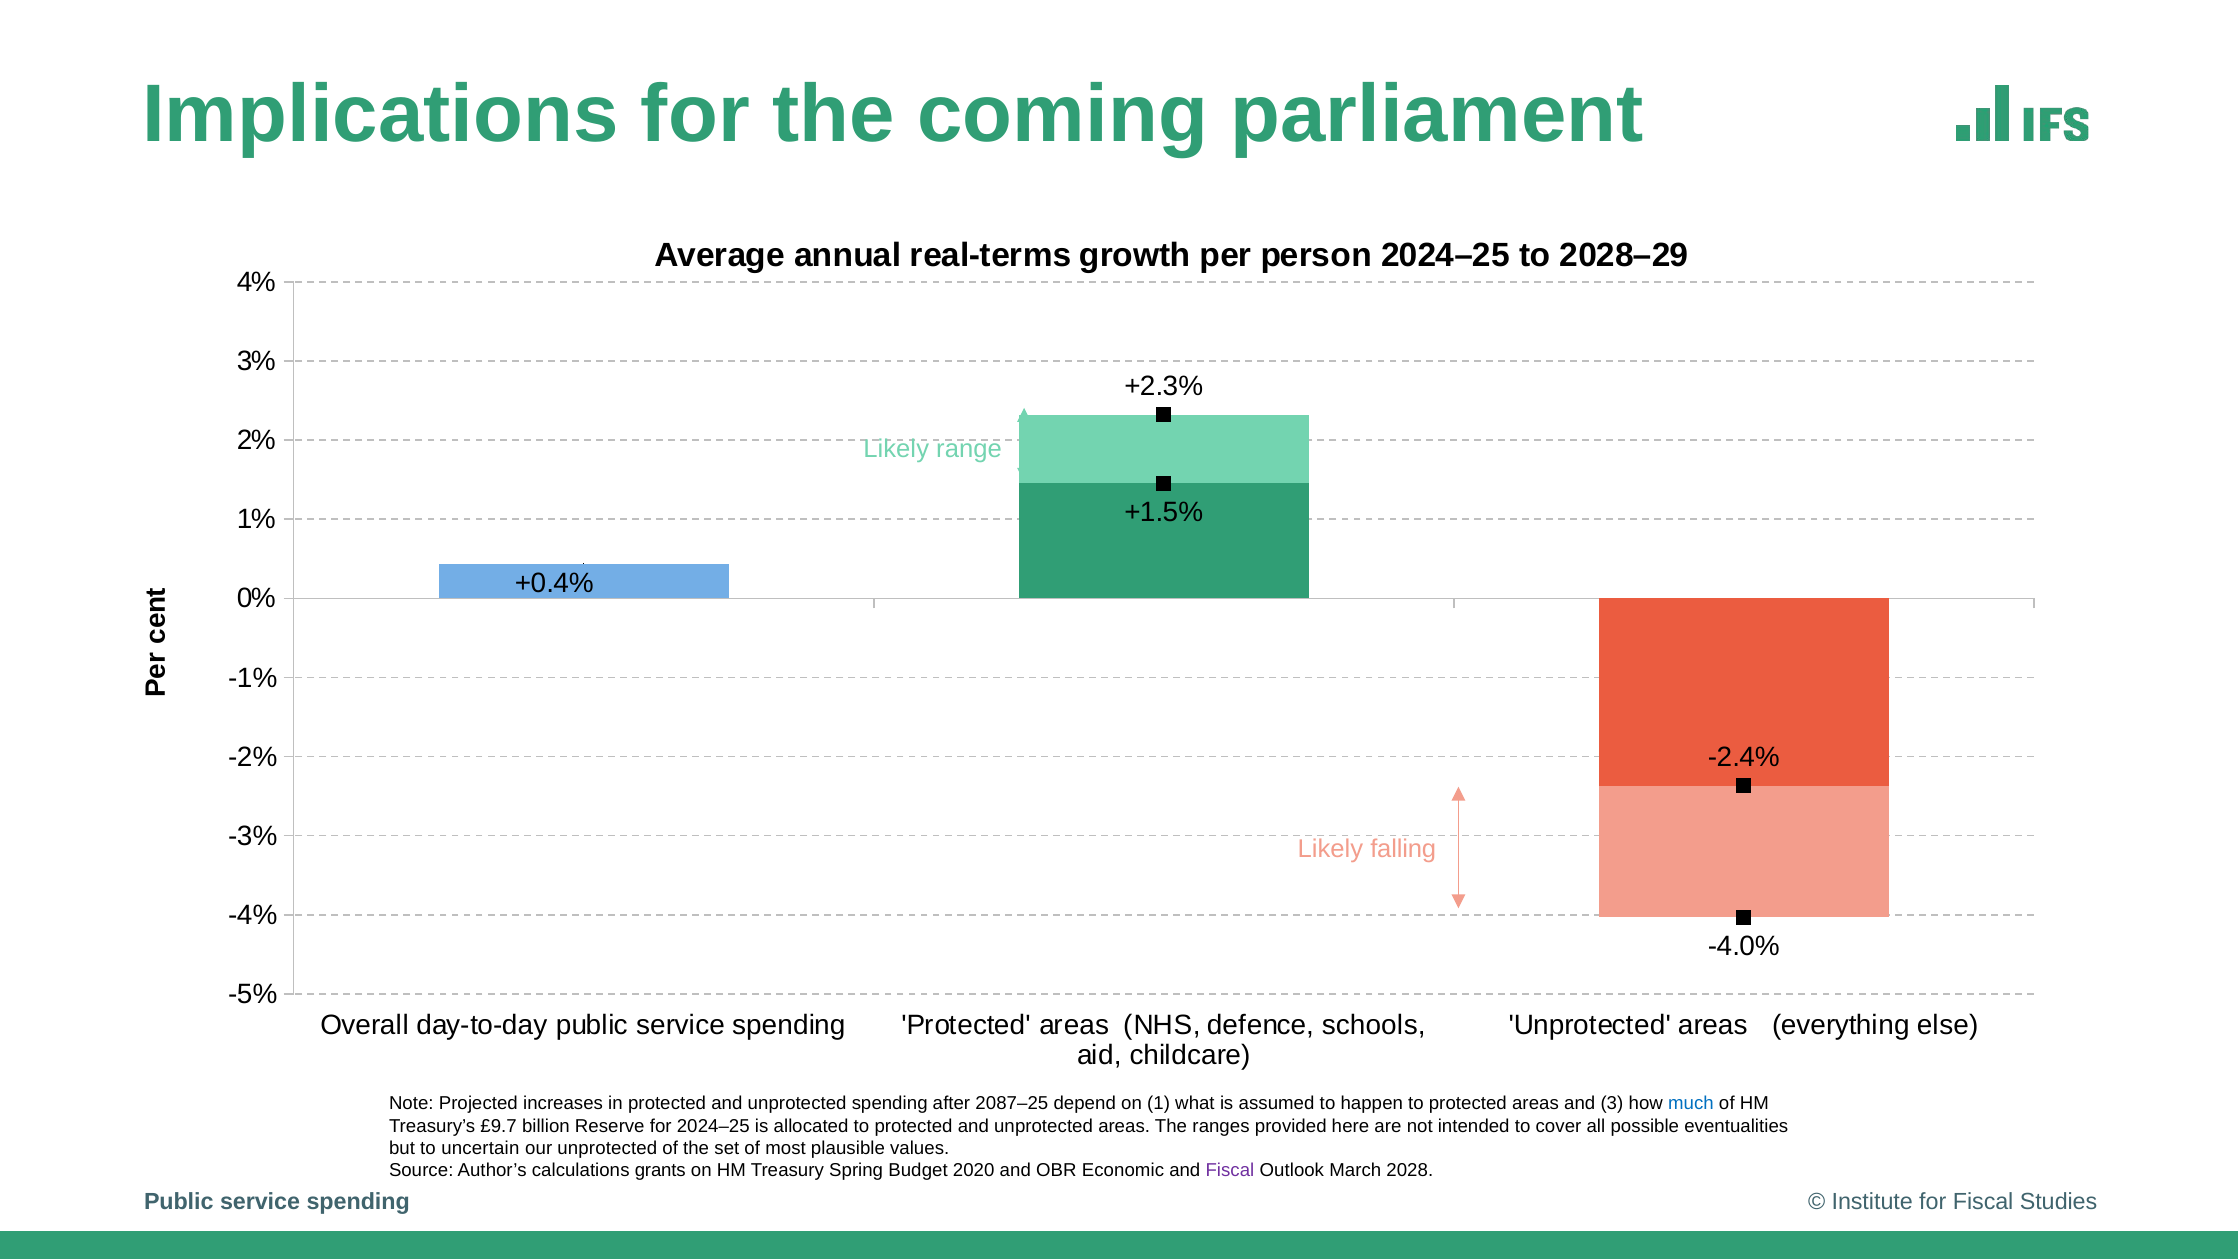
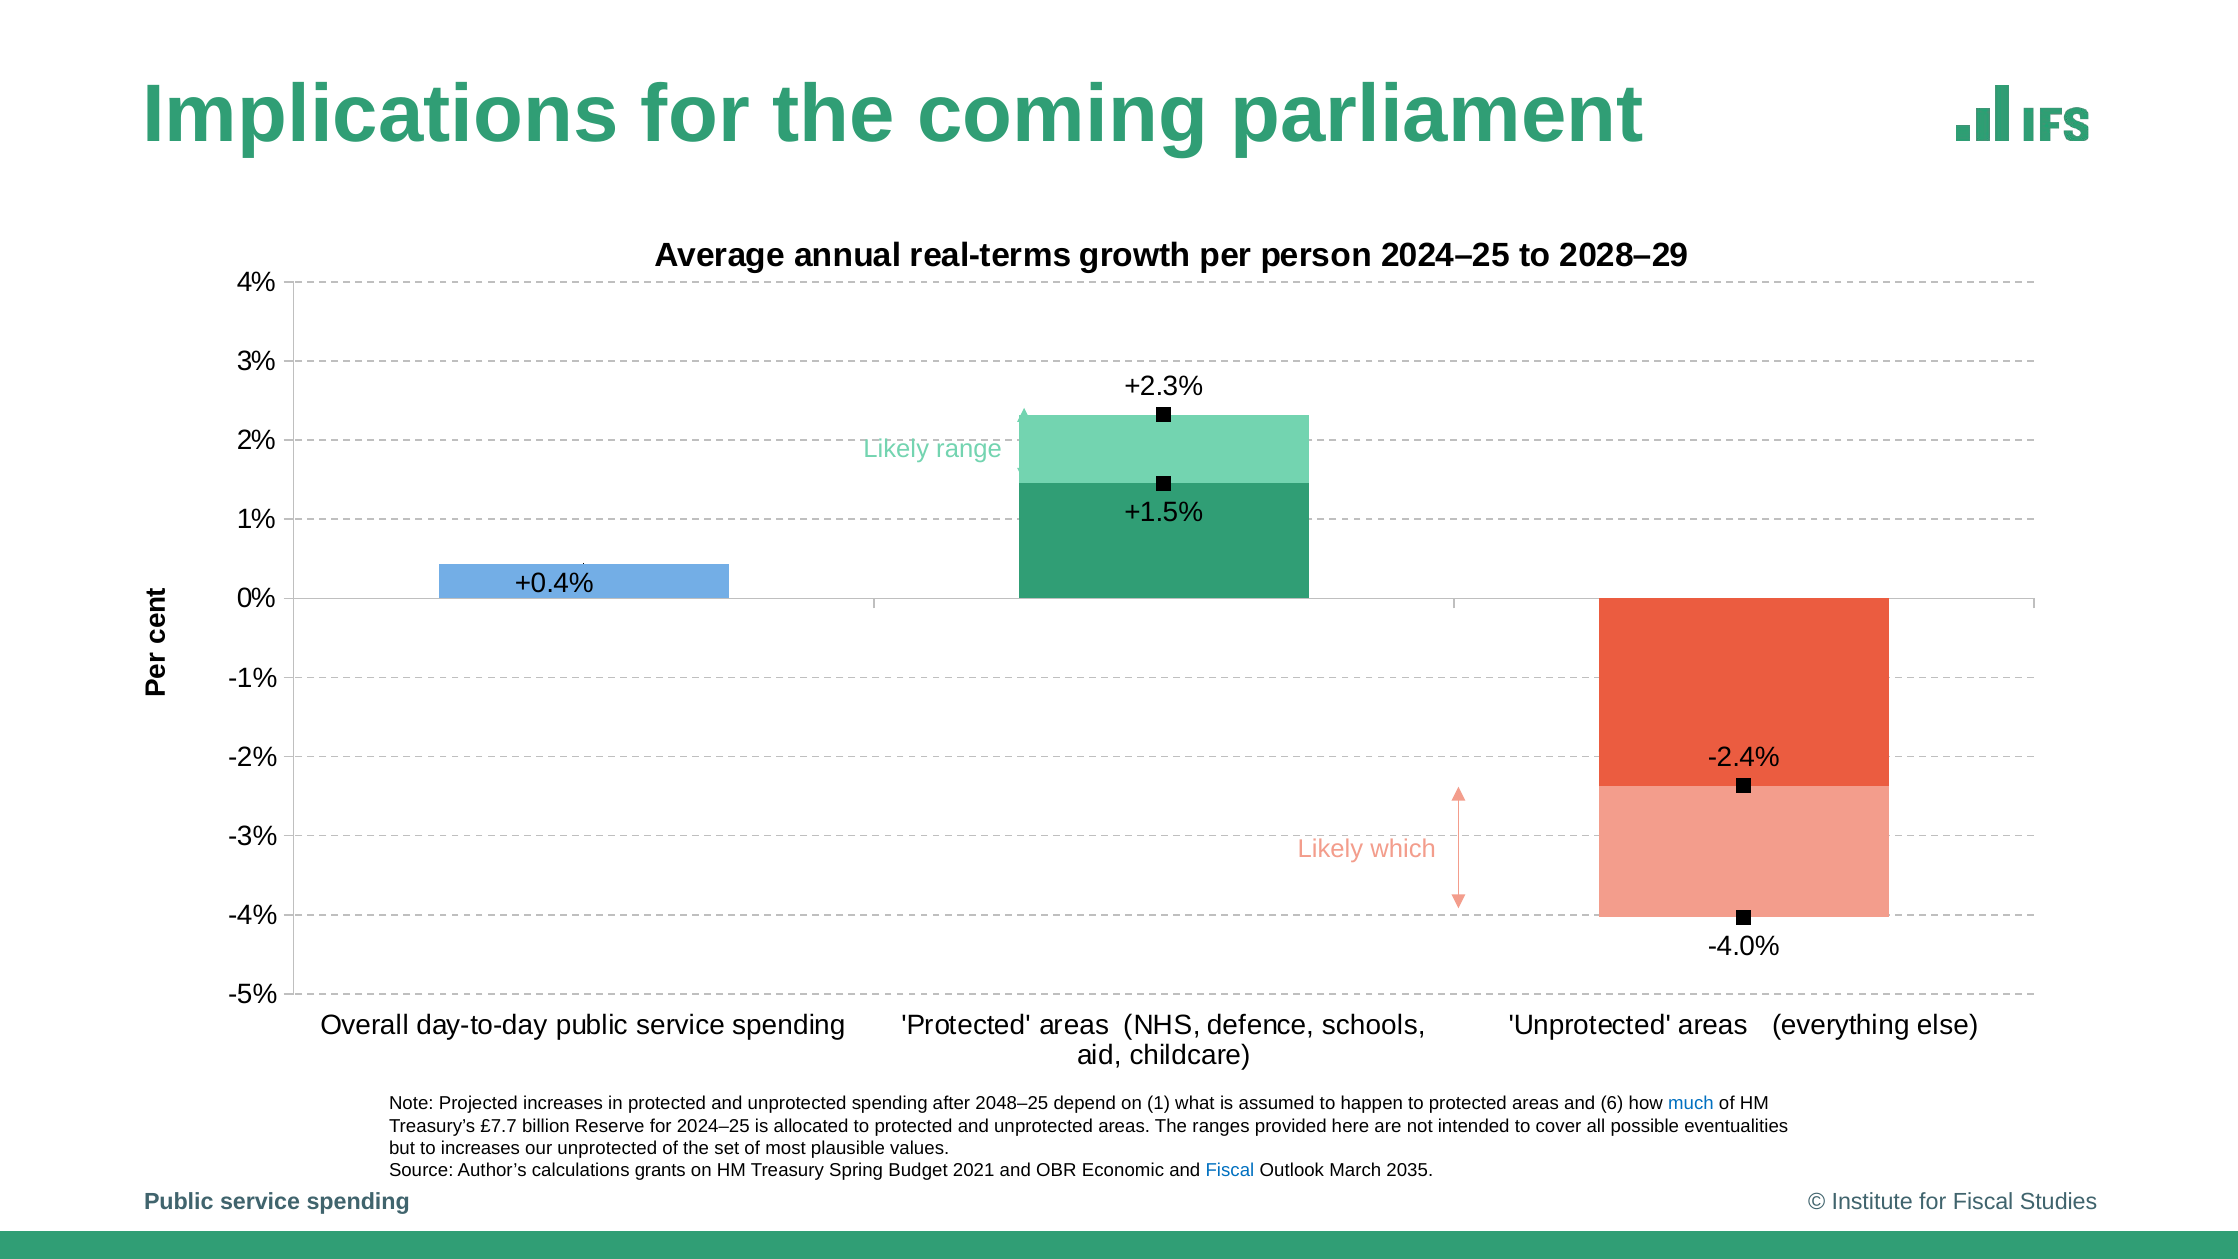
falling: falling -> which
2087–25: 2087–25 -> 2048–25
3: 3 -> 6
£9.7: £9.7 -> £7.7
to uncertain: uncertain -> increases
2020: 2020 -> 2021
Fiscal at (1230, 1171) colour: purple -> blue
2028: 2028 -> 2035
